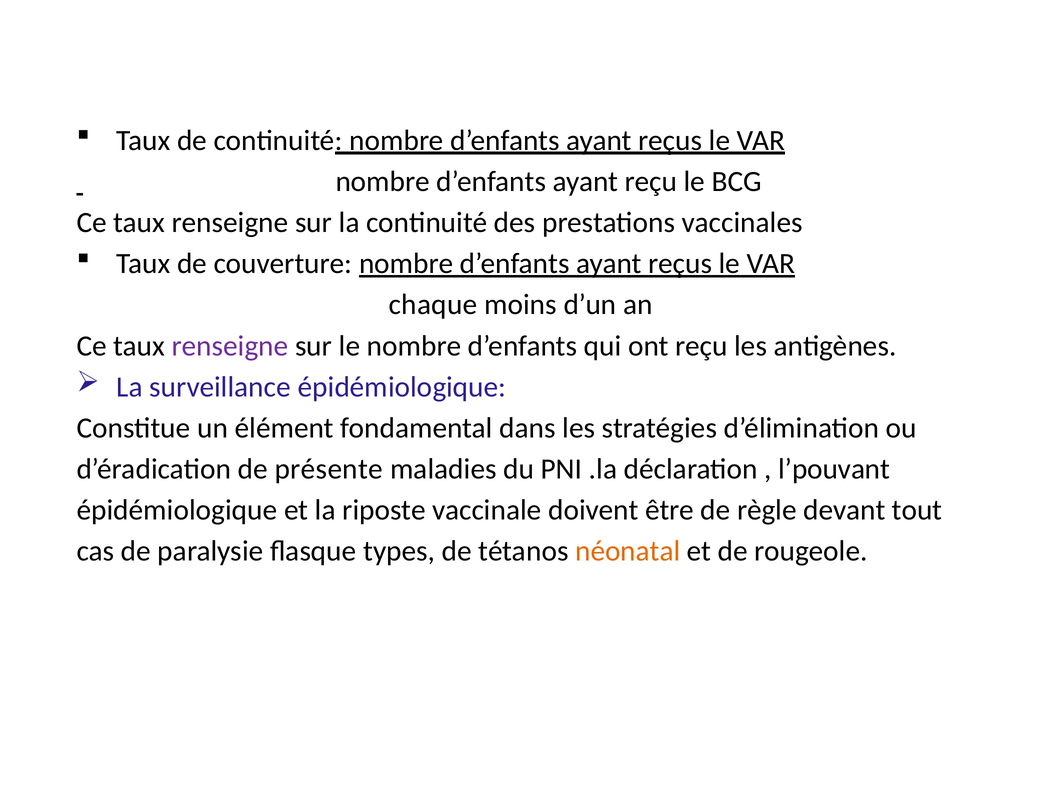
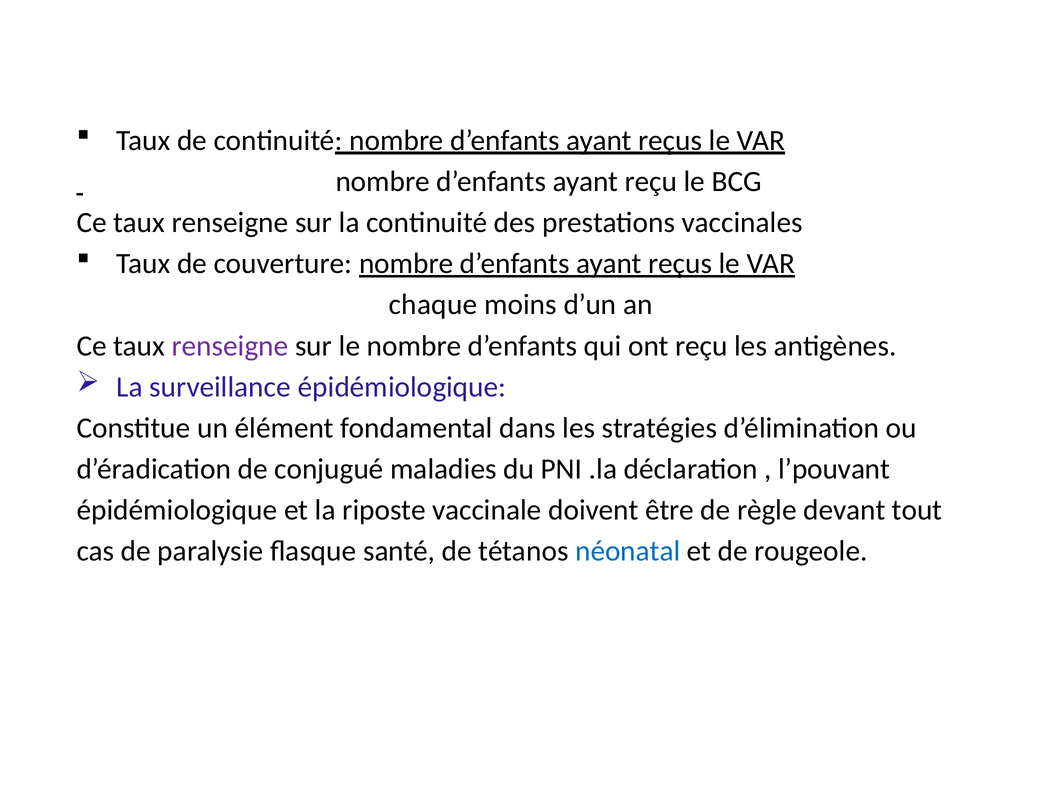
présente: présente -> conjugué
types: types -> santé
néonatal colour: orange -> blue
